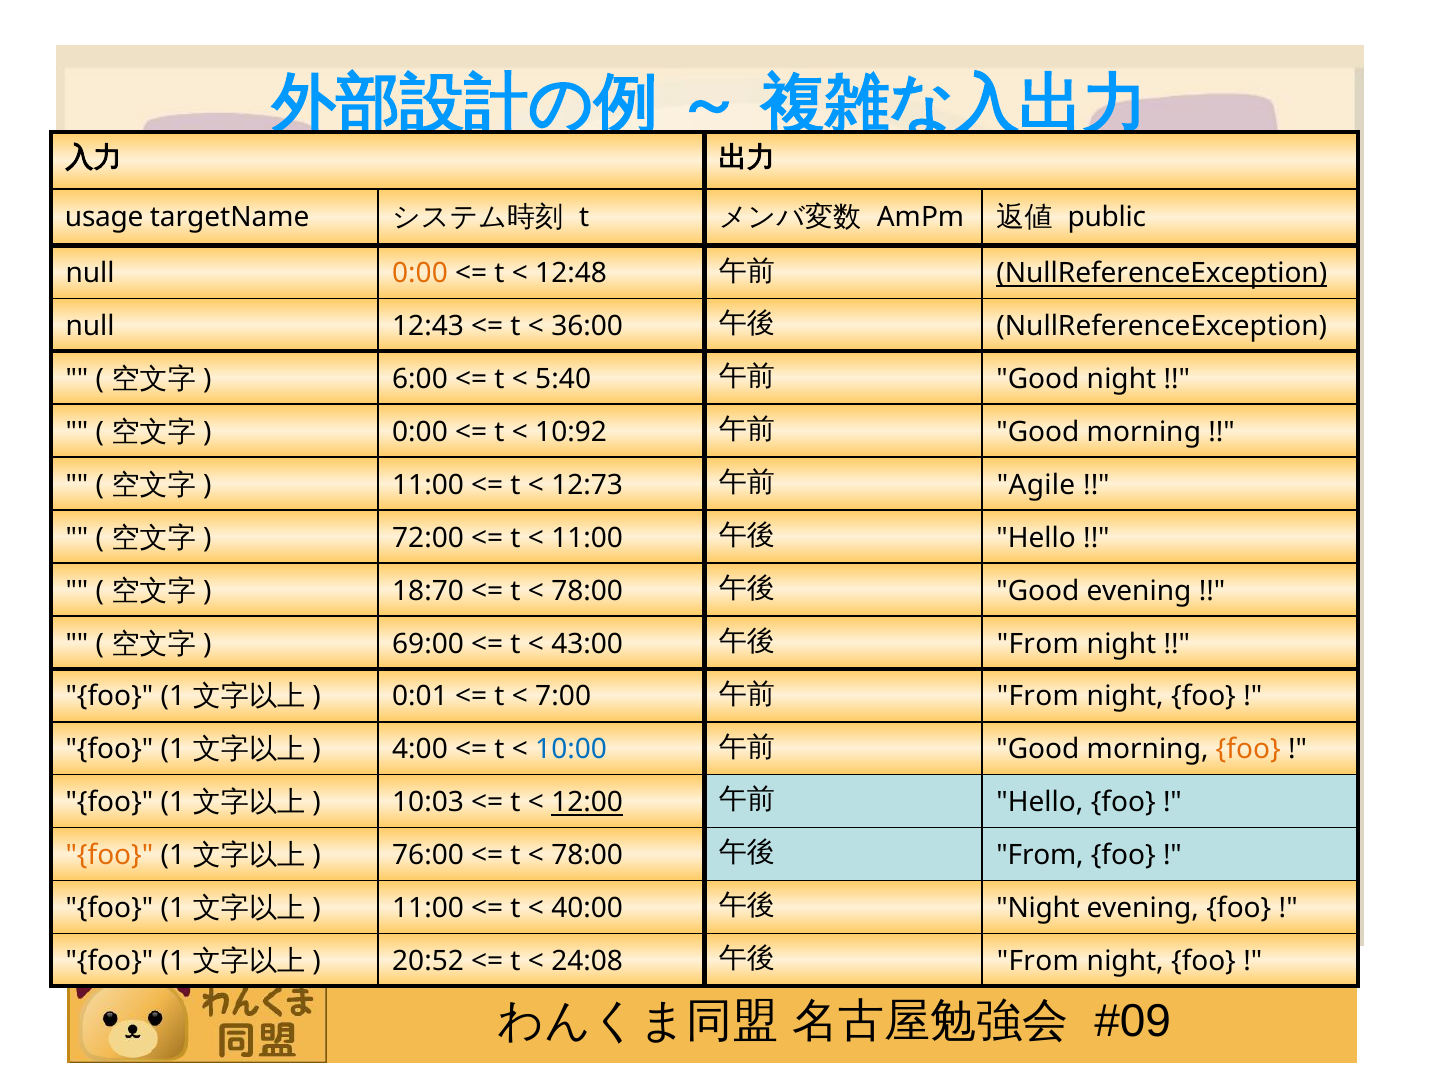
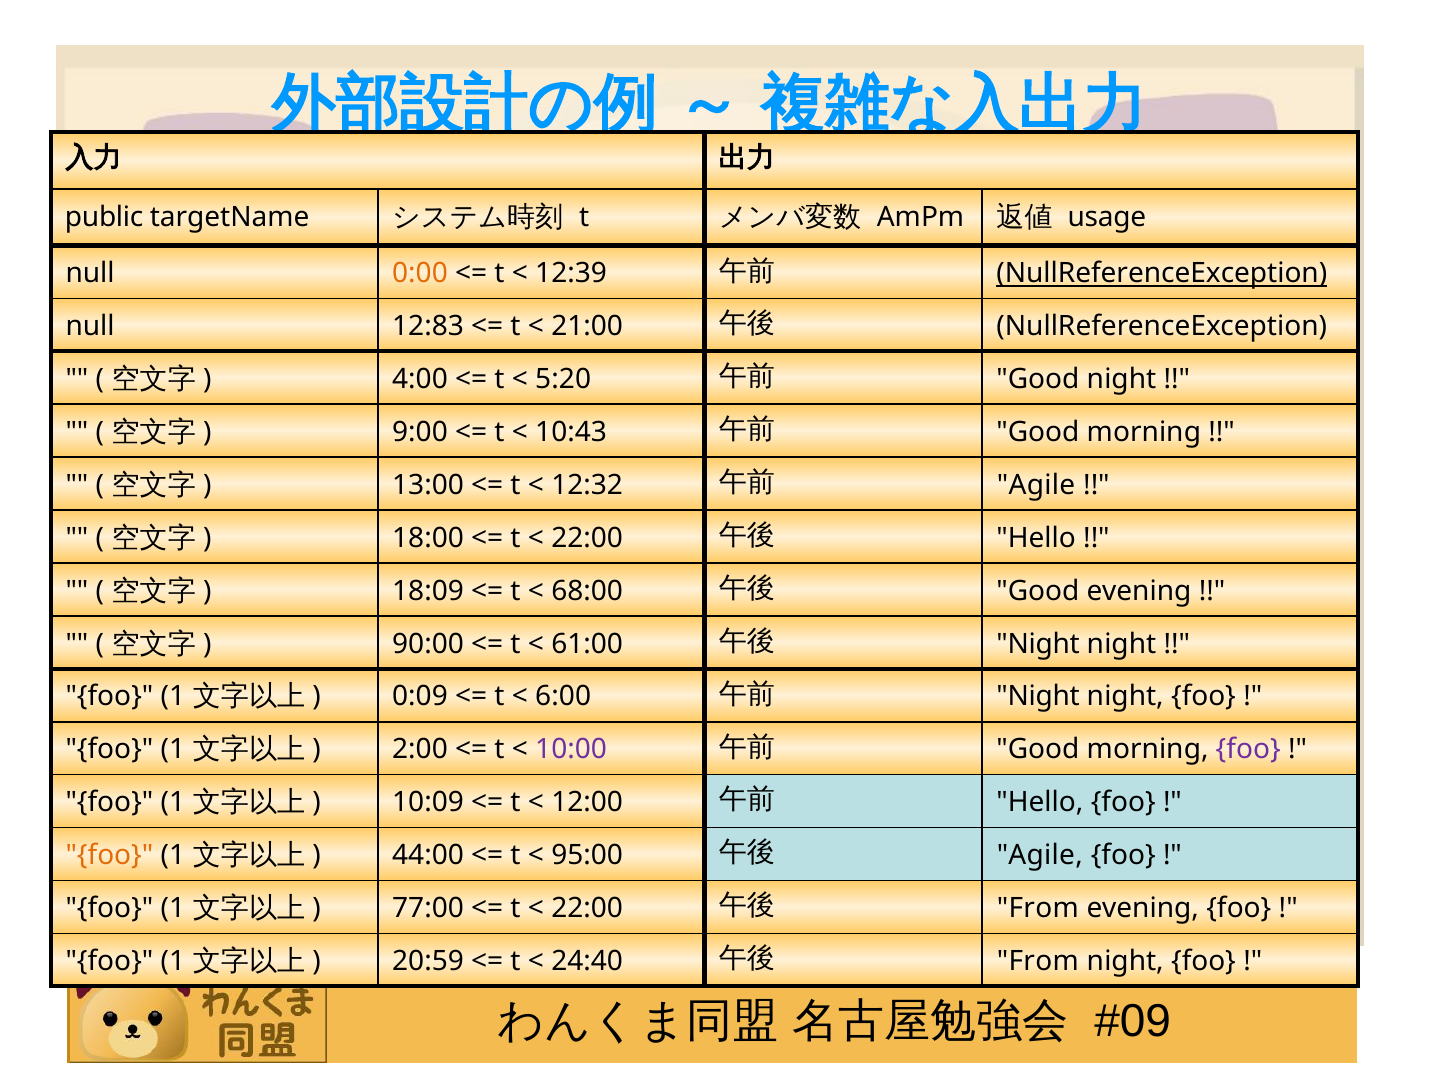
usage: usage -> public
public: public -> usage
12:48: 12:48 -> 12:39
12:43: 12:43 -> 12:83
36:00: 36:00 -> 21:00
6:00: 6:00 -> 4:00
5:40: 5:40 -> 5:20
0:00 at (420, 432): 0:00 -> 9:00
10:92: 10:92 -> 10:43
11:00 at (428, 485): 11:00 -> 13:00
12:73: 12:73 -> 12:32
72:00: 72:00 -> 18:00
11:00 at (587, 538): 11:00 -> 22:00
18:70: 18:70 -> 18:09
78:00 at (587, 591): 78:00 -> 68:00
69:00: 69:00 -> 90:00
43:00: 43:00 -> 61:00
From at (1038, 644): From -> Night
0:01: 0:01 -> 0:09
7:00: 7:00 -> 6:00
From at (1038, 696): From -> Night
4:00: 4:00 -> 2:00
10:00 colour: blue -> purple
foo at (1248, 749) colour: orange -> purple
10:03: 10:03 -> 10:09
12:00 underline: present -> none
76:00: 76:00 -> 44:00
78:00 at (587, 855): 78:00 -> 95:00
From at (1040, 855): From -> Agile
11:00 at (428, 908): 11:00 -> 77:00
40:00 at (587, 908): 40:00 -> 22:00
Night at (1038, 908): Night -> From
20:52: 20:52 -> 20:59
24:08: 24:08 -> 24:40
